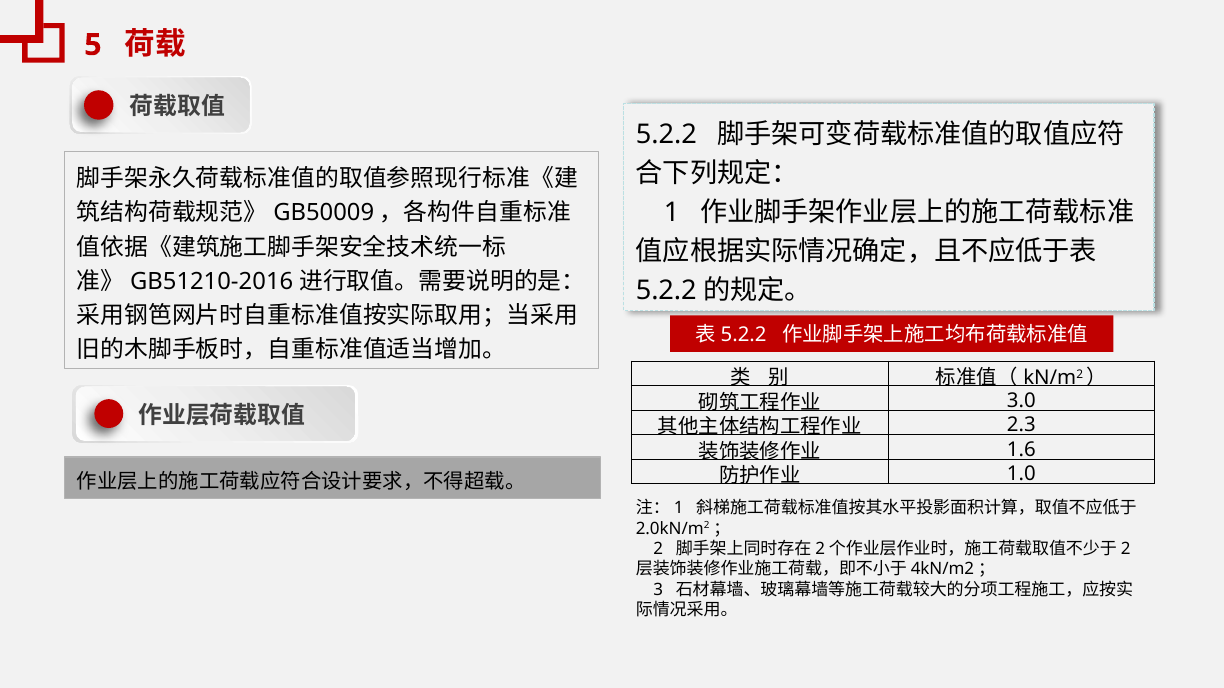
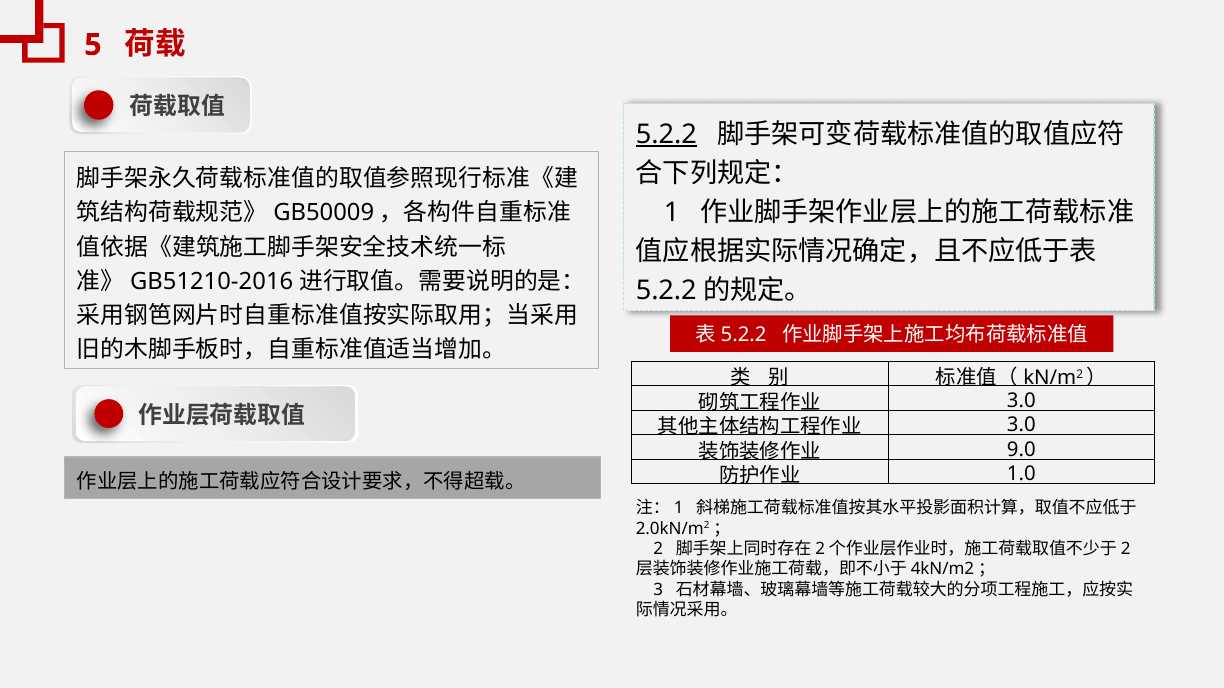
5.2.2 underline: none -> present
2.3 at (1021, 425): 2.3 -> 3.0
1.6: 1.6 -> 9.0
